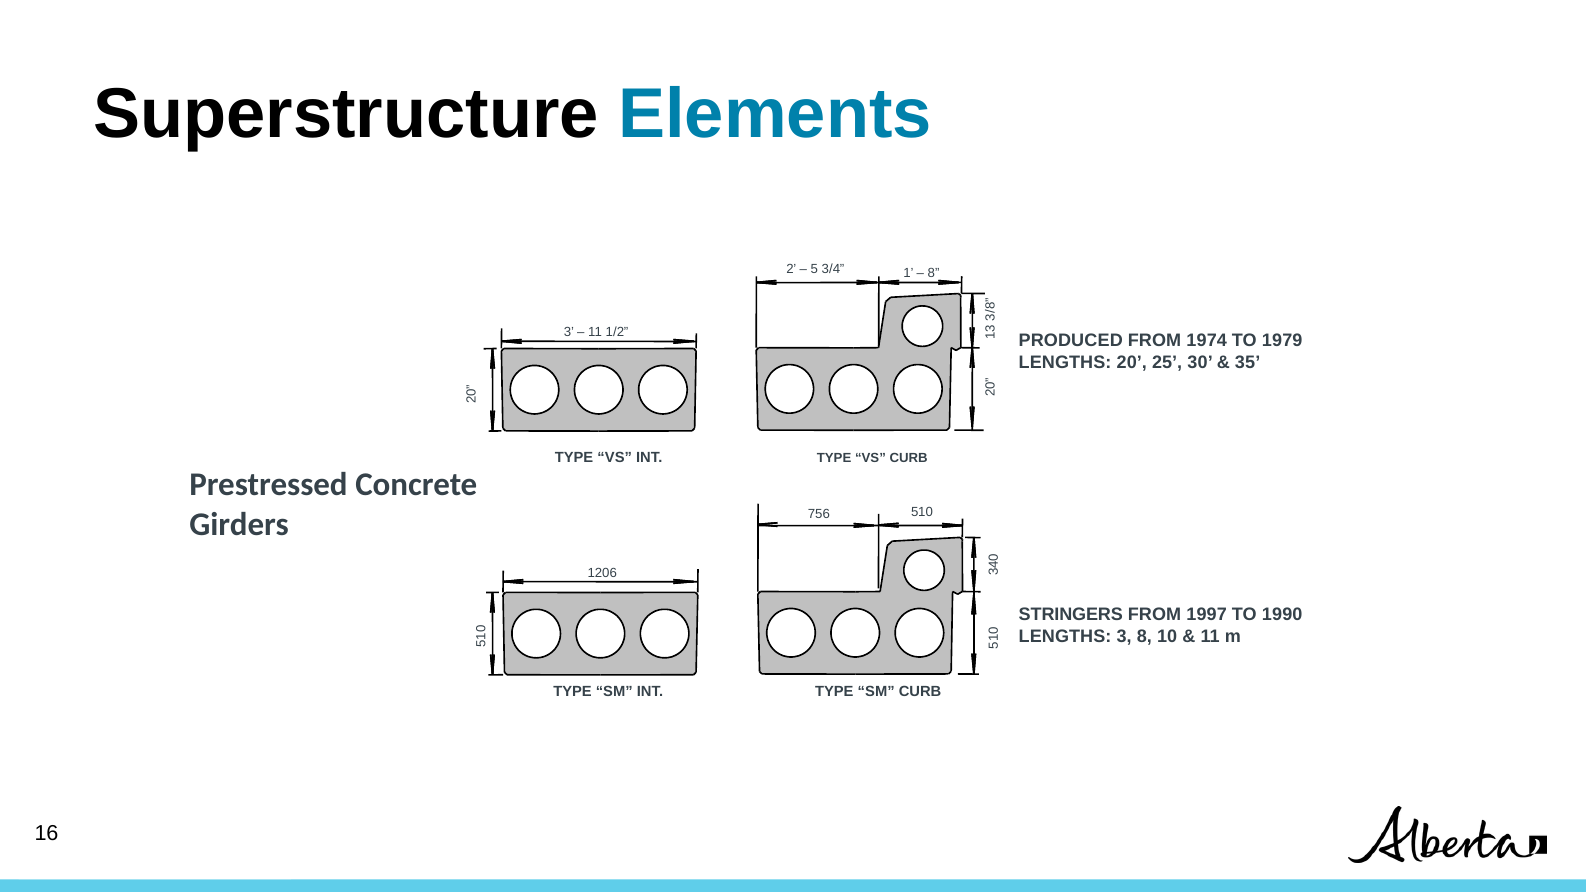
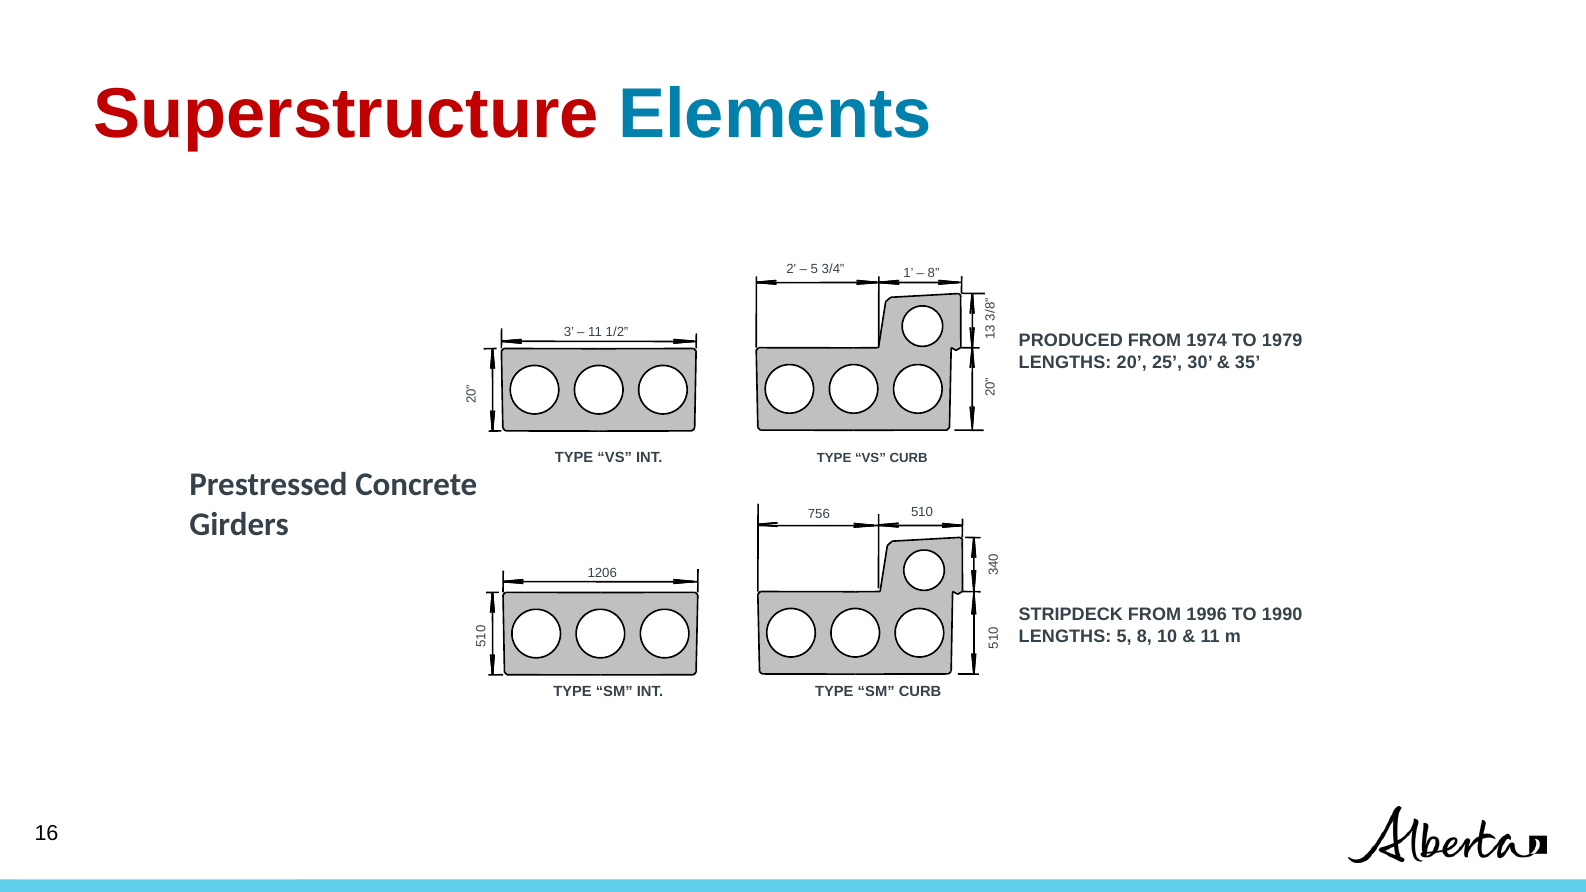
Superstructure colour: black -> red
STRINGERS: STRINGERS -> STRIPDECK
1997: 1997 -> 1996
LENGTHS 3: 3 -> 5
